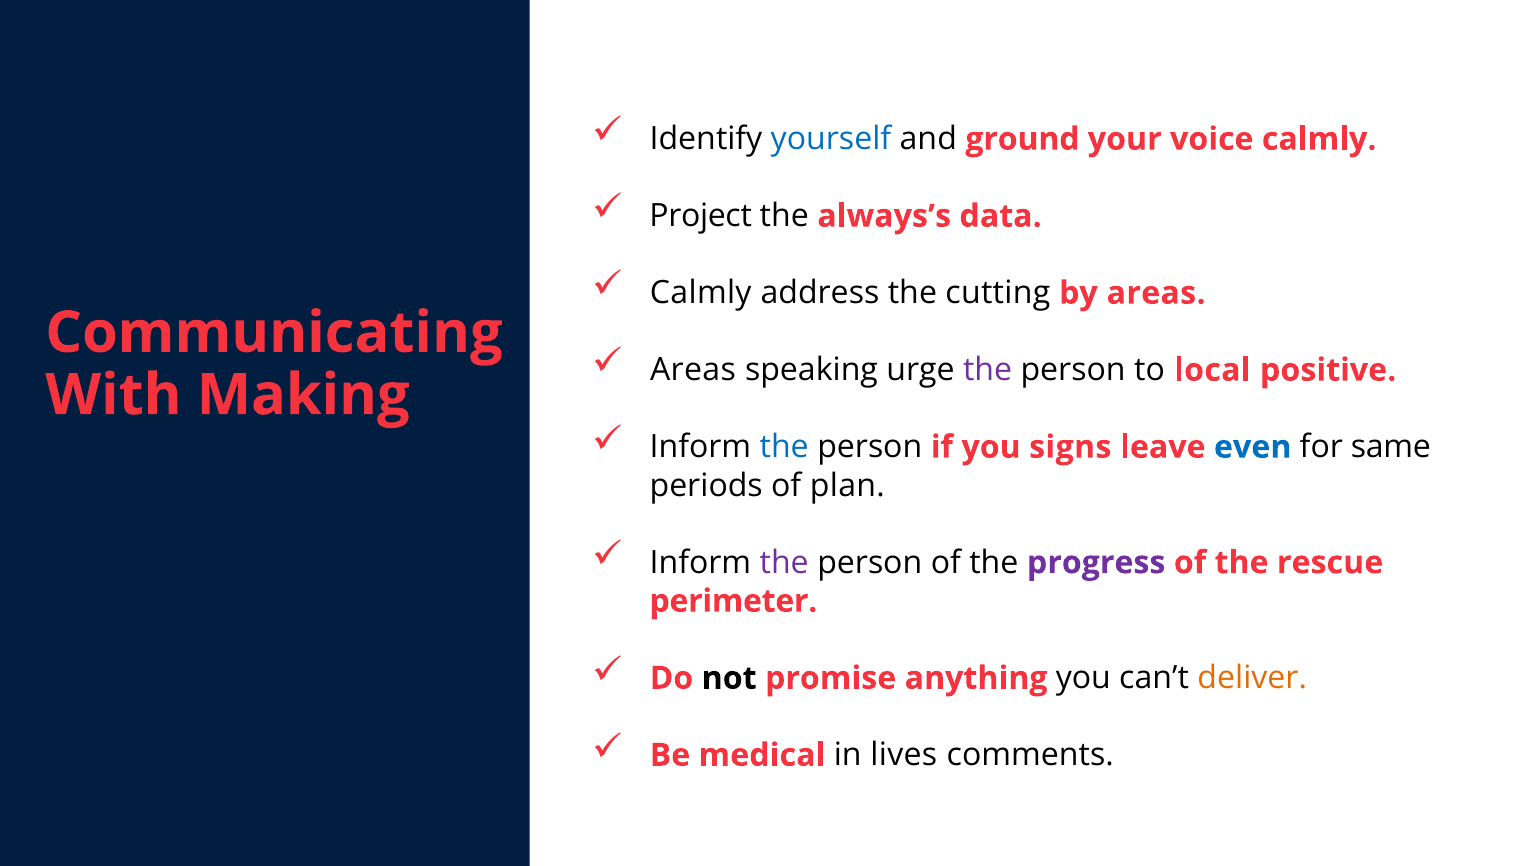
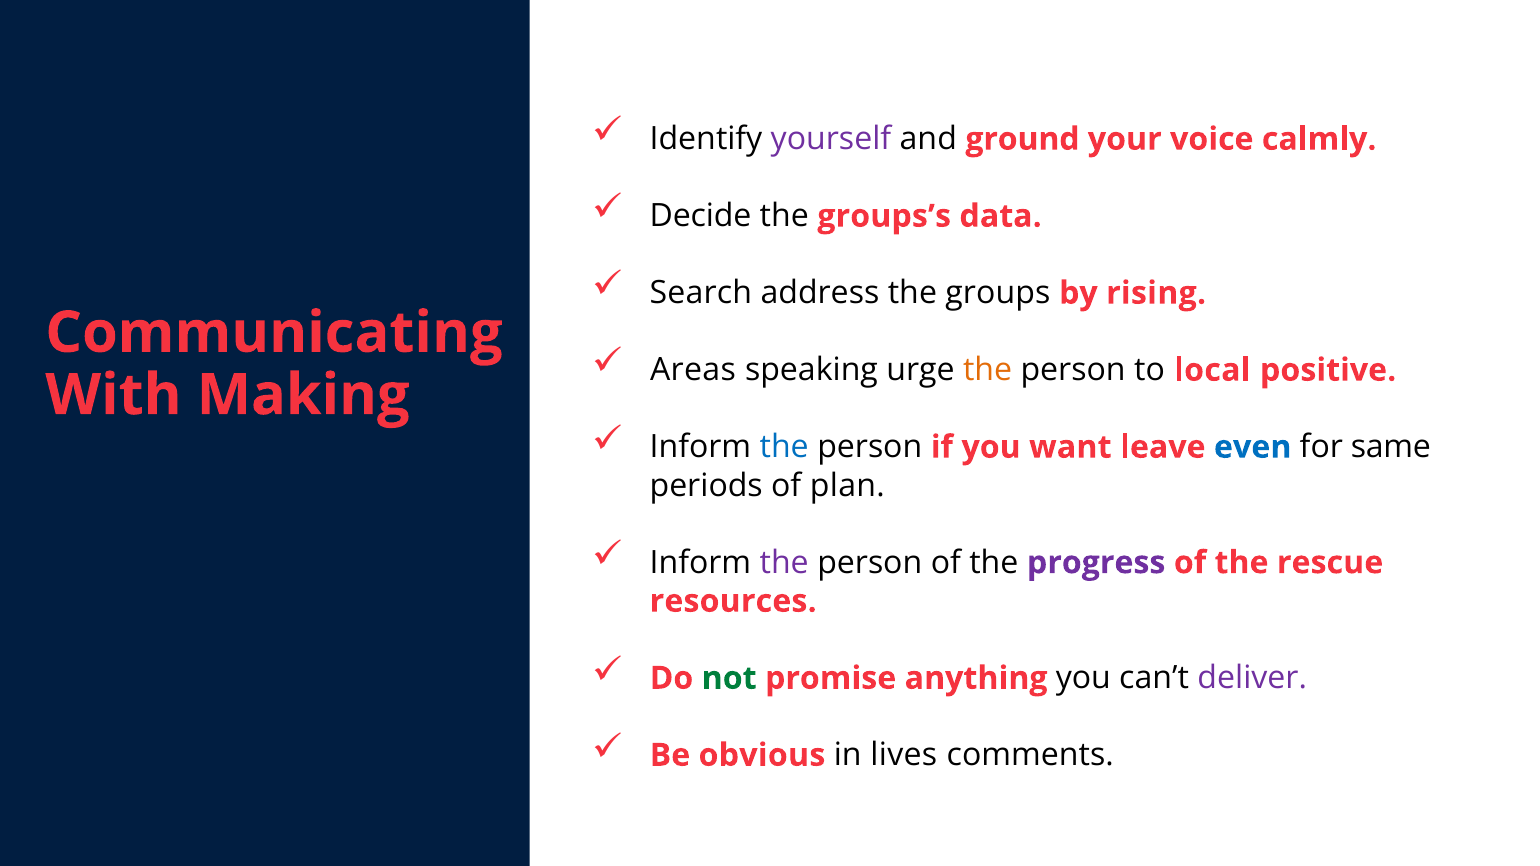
yourself colour: blue -> purple
Project: Project -> Decide
always’s: always’s -> groups’s
Calmly at (701, 293): Calmly -> Search
cutting: cutting -> groups
by areas: areas -> rising
the at (988, 370) colour: purple -> orange
signs: signs -> want
perimeter: perimeter -> resources
not colour: black -> green
deliver colour: orange -> purple
medical: medical -> obvious
